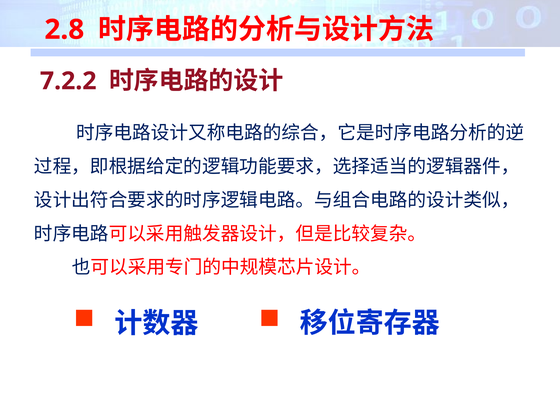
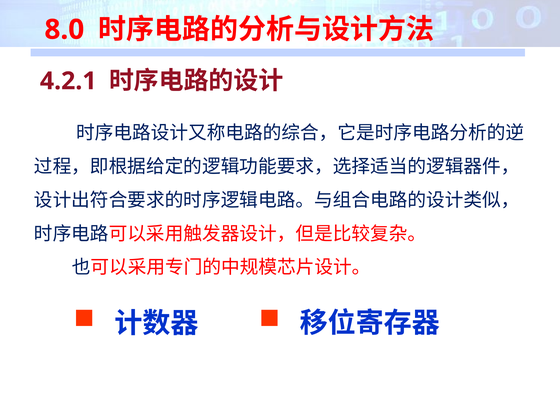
2.8: 2.8 -> 8.0
7.2.2: 7.2.2 -> 4.2.1
